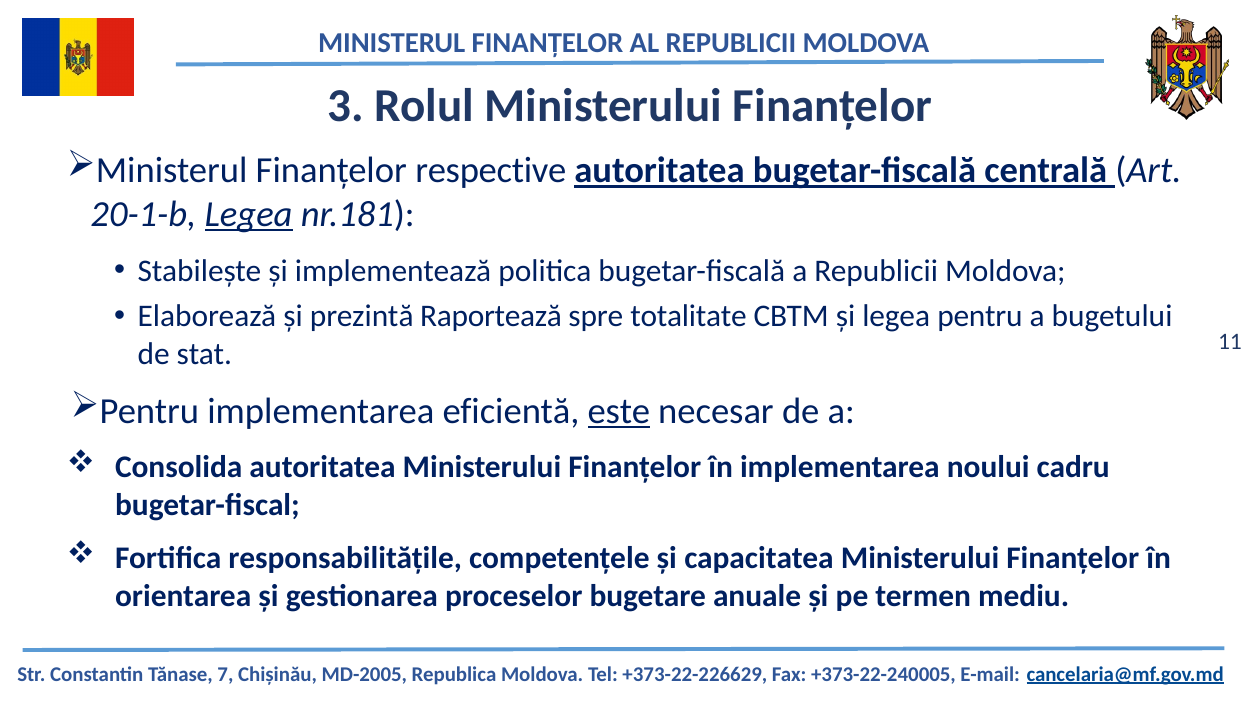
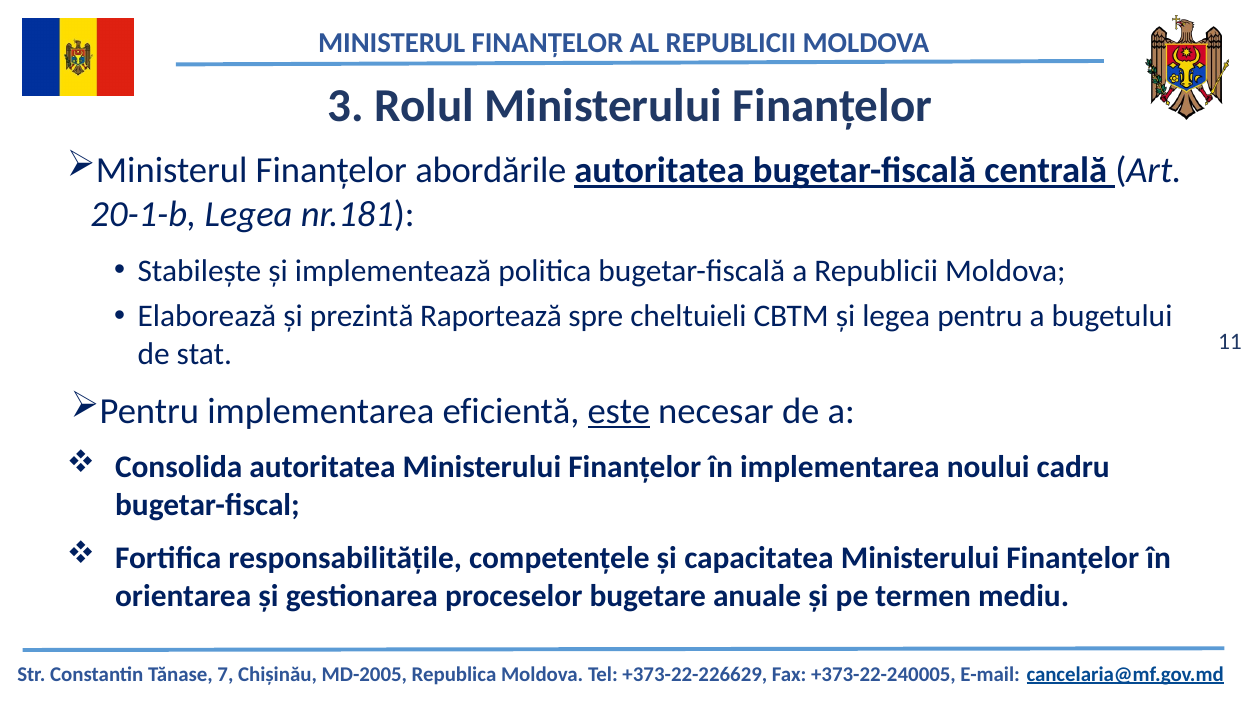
respective: respective -> abordările
Legea at (249, 214) underline: present -> none
totalitate: totalitate -> cheltuieli
